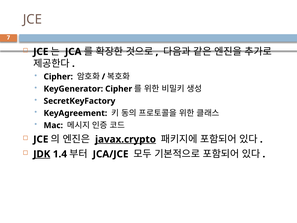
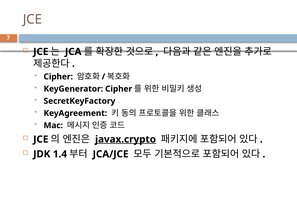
JDK underline: present -> none
